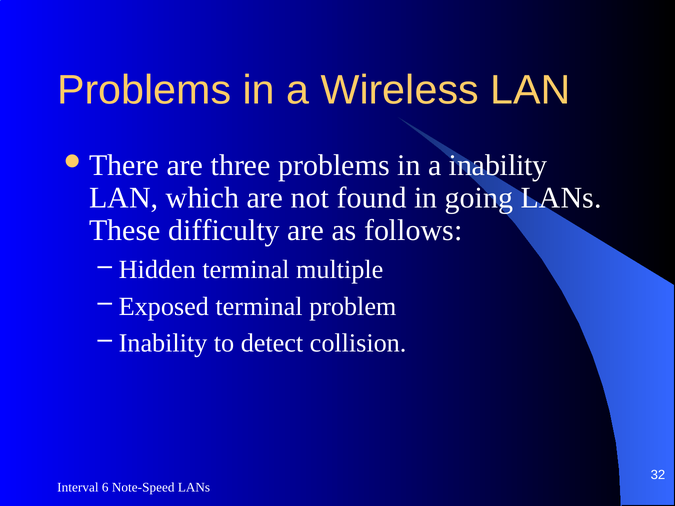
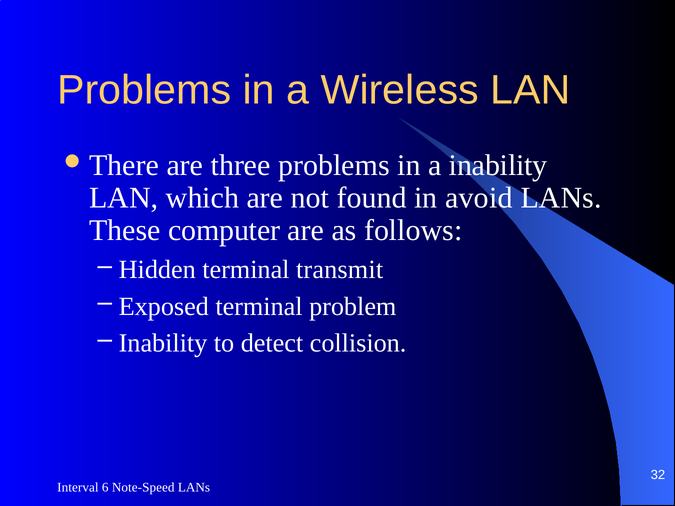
going: going -> avoid
difficulty: difficulty -> computer
multiple: multiple -> transmit
